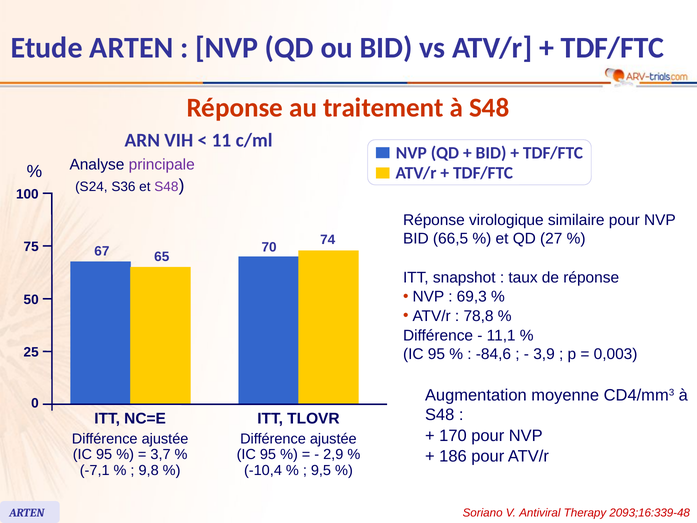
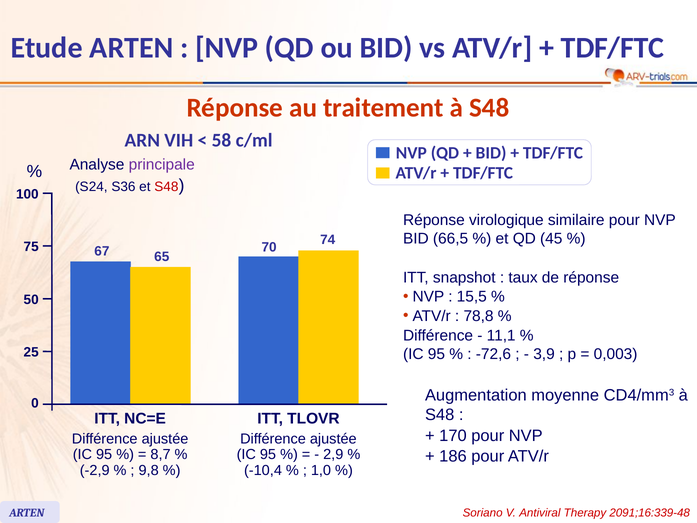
11: 11 -> 58
S48 at (166, 187) colour: purple -> red
27: 27 -> 45
69,3: 69,3 -> 15,5
-84,6: -84,6 -> -72,6
3,7: 3,7 -> 8,7
-7,1: -7,1 -> -2,9
9,5: 9,5 -> 1,0
2093;16:339-48: 2093;16:339-48 -> 2091;16:339-48
